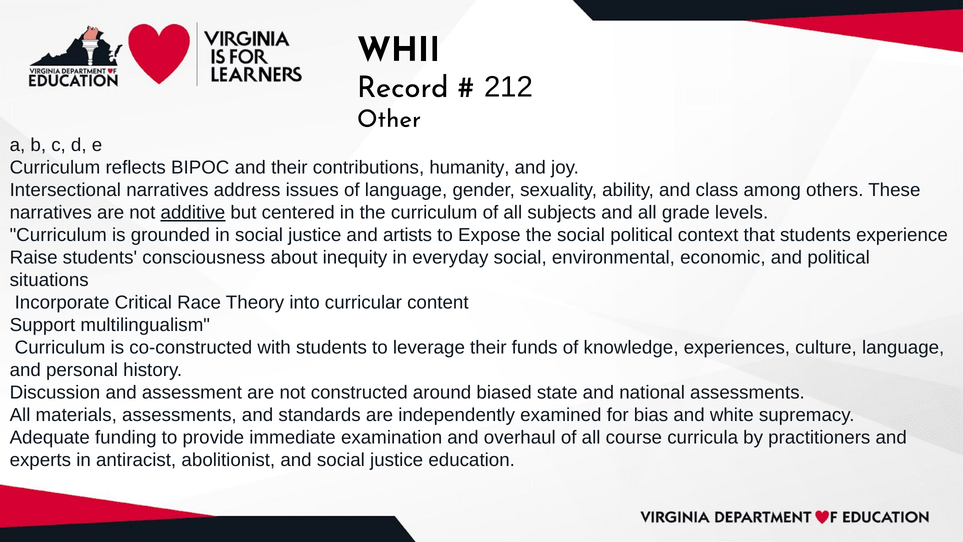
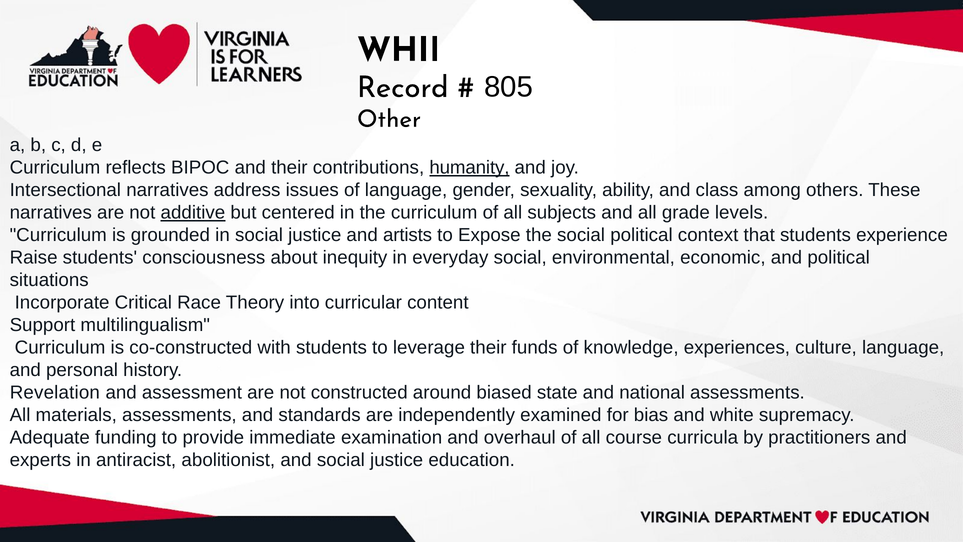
212: 212 -> 805
humanity underline: none -> present
Discussion: Discussion -> Revelation
